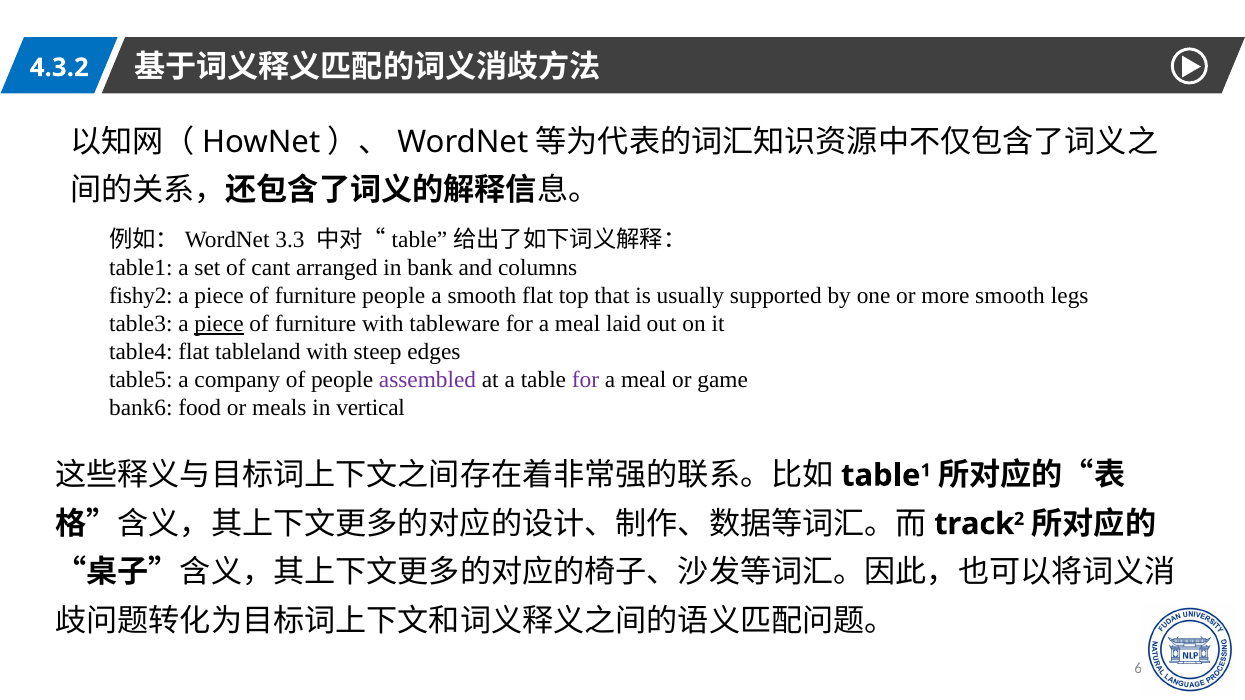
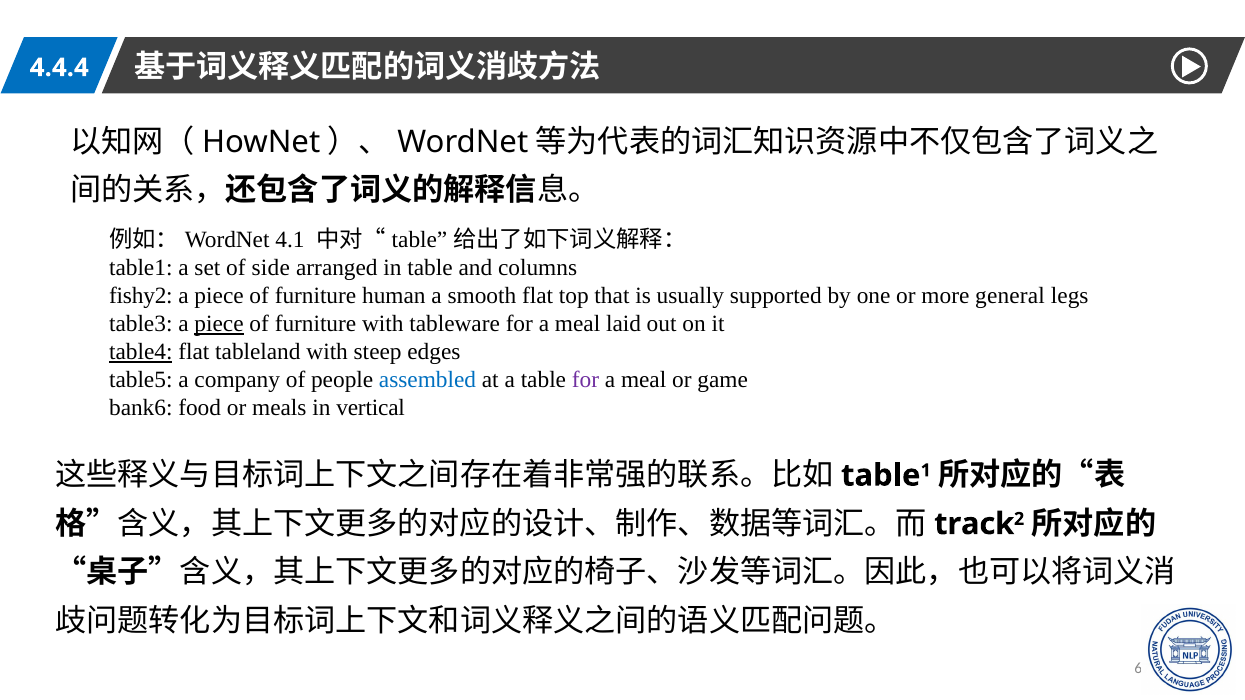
4.3.2: 4.3.2 -> 4.4.4
3.3: 3.3 -> 4.1
cant: cant -> side
in bank: bank -> table
furniture people: people -> human
more smooth: smooth -> general
table4 underline: none -> present
assembled colour: purple -> blue
